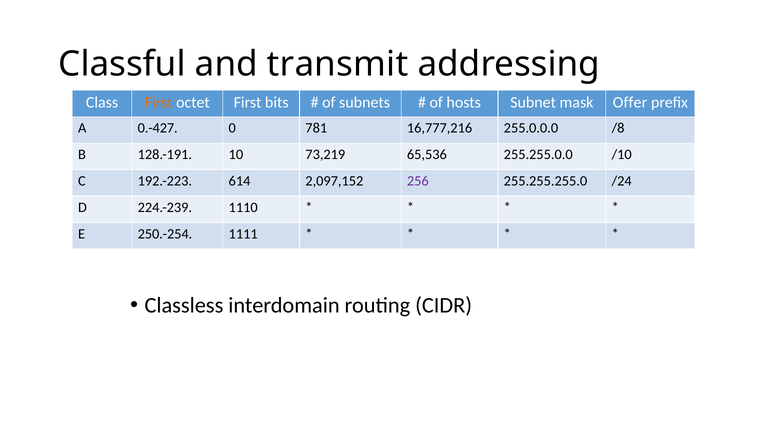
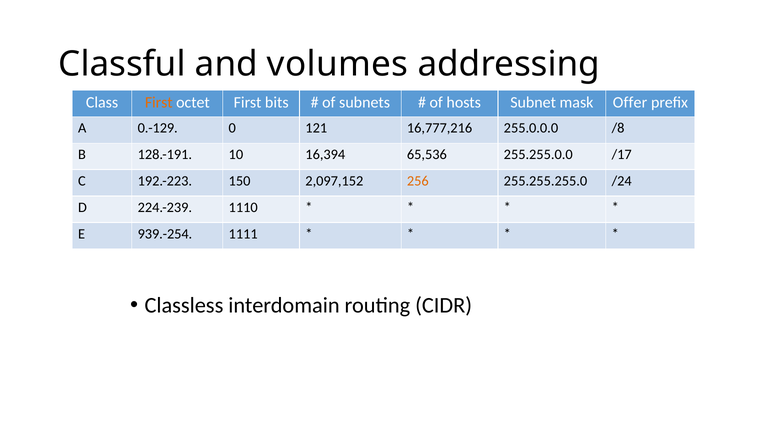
transmit: transmit -> volumes
0.-427: 0.-427 -> 0.-129
781: 781 -> 121
73,219: 73,219 -> 16,394
/10: /10 -> /17
614: 614 -> 150
256 colour: purple -> orange
250.-254: 250.-254 -> 939.-254
